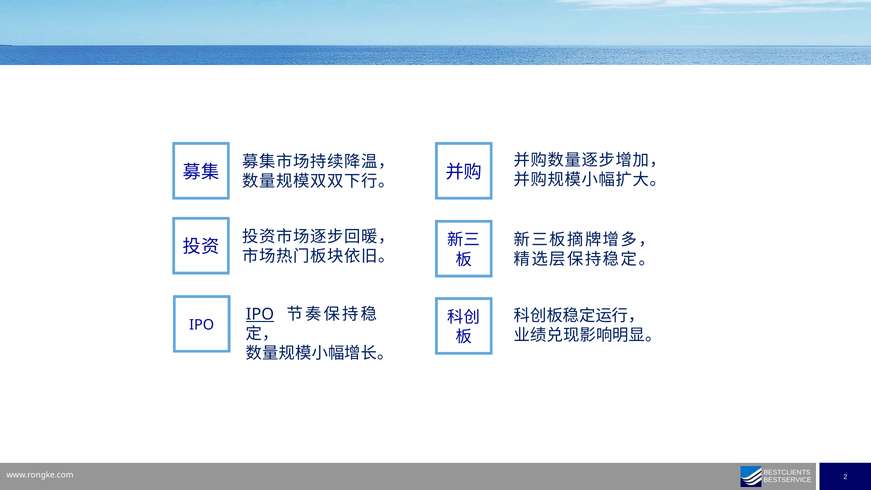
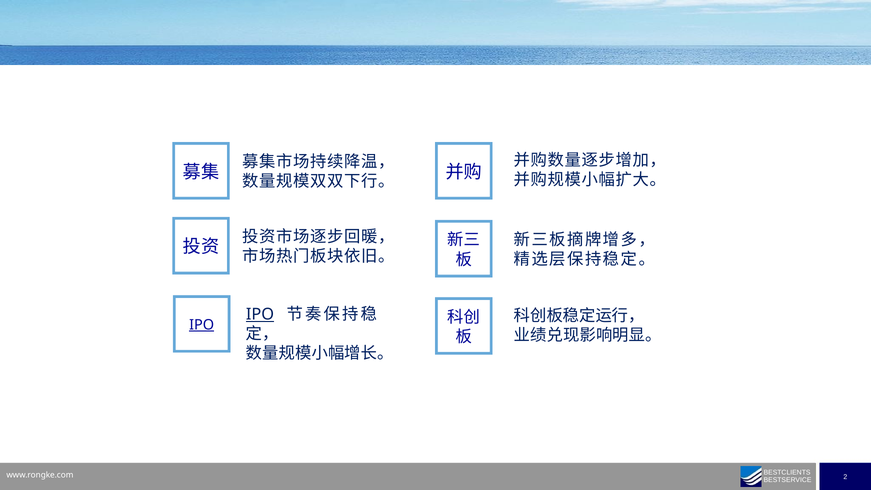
IPO at (202, 325) underline: none -> present
